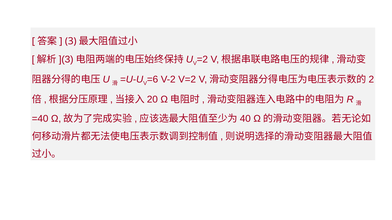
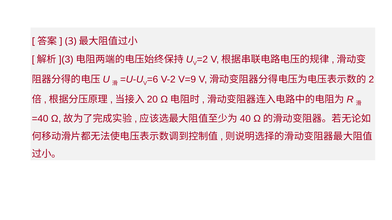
V=2: V=2 -> V=9
